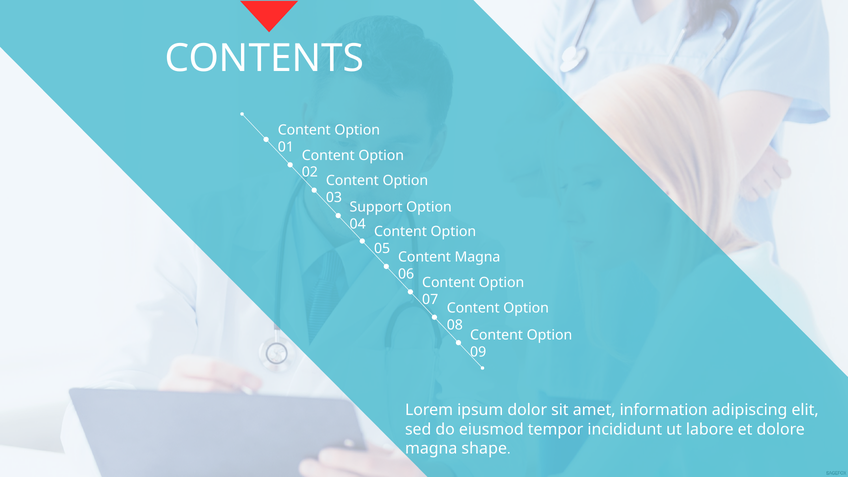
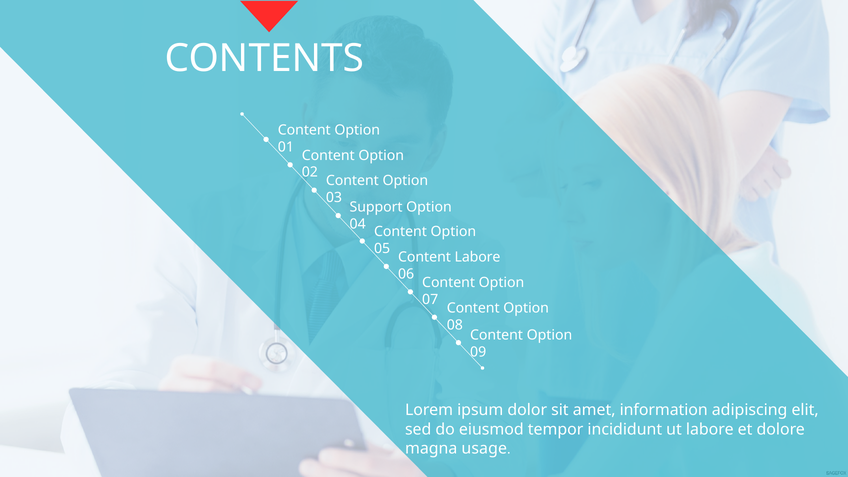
Content Magna: Magna -> Labore
shape: shape -> usage
